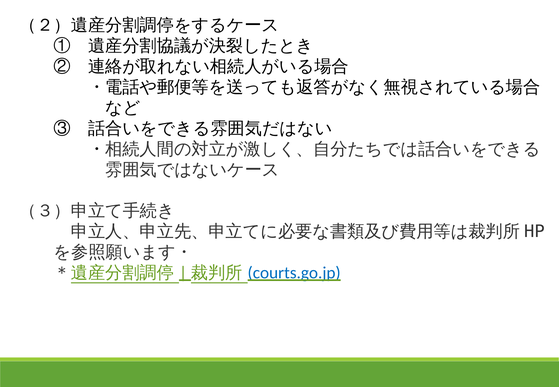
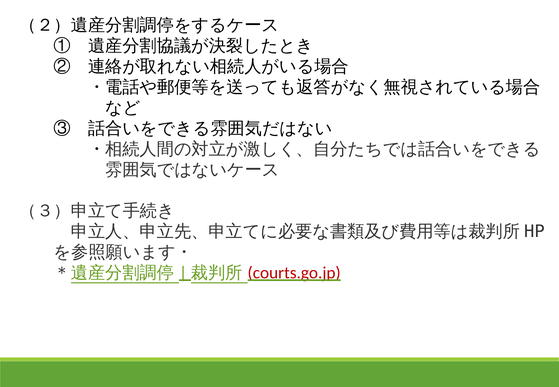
courts.go.jp colour: blue -> red
